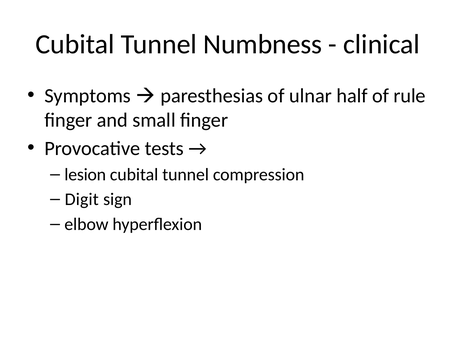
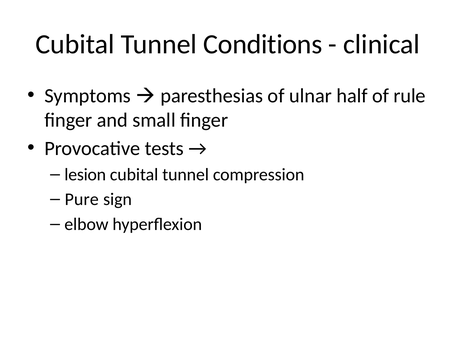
Numbness: Numbness -> Conditions
Digit: Digit -> Pure
